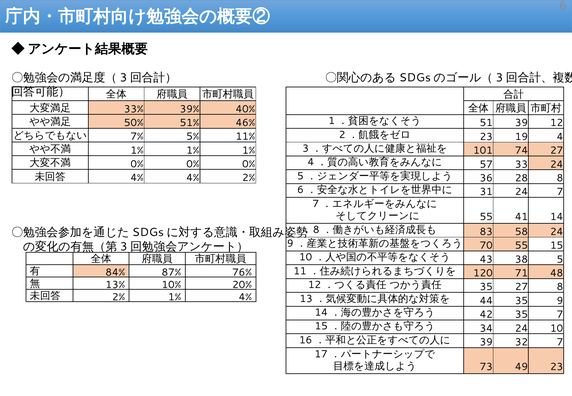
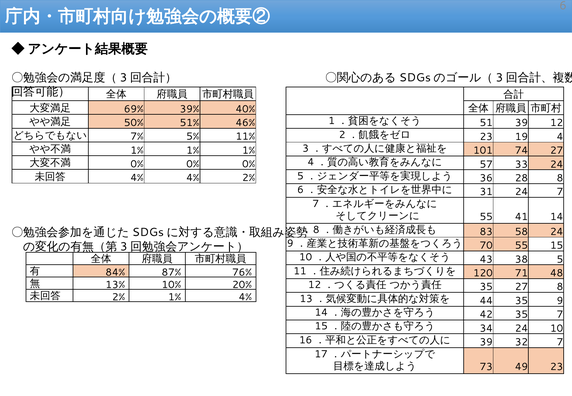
33%: 33% -> 69%
